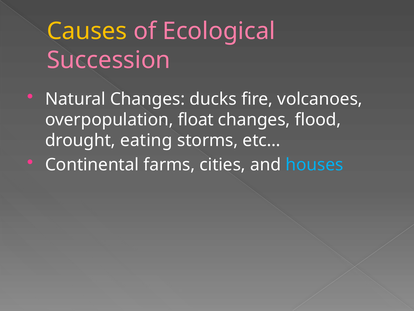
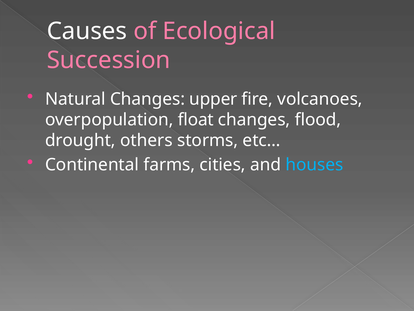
Causes colour: yellow -> white
ducks: ducks -> upper
eating: eating -> others
